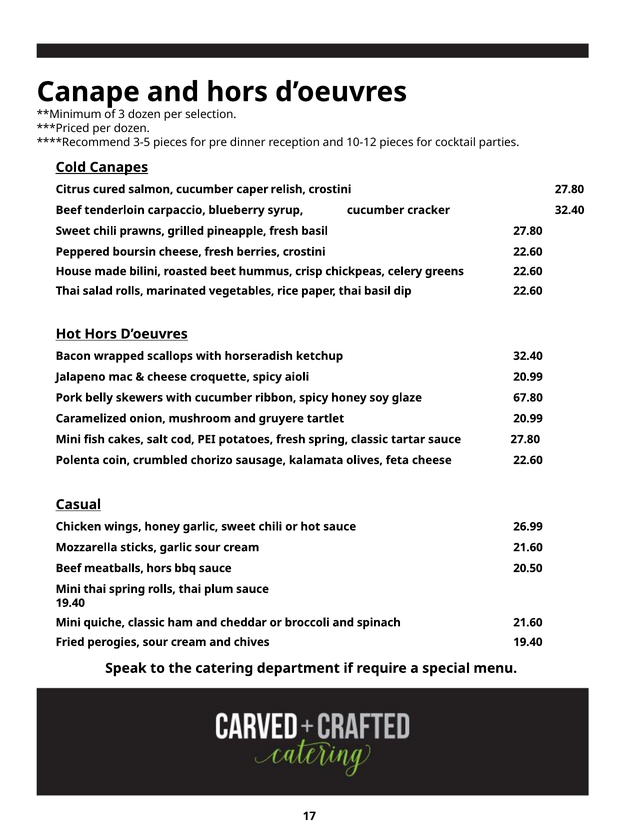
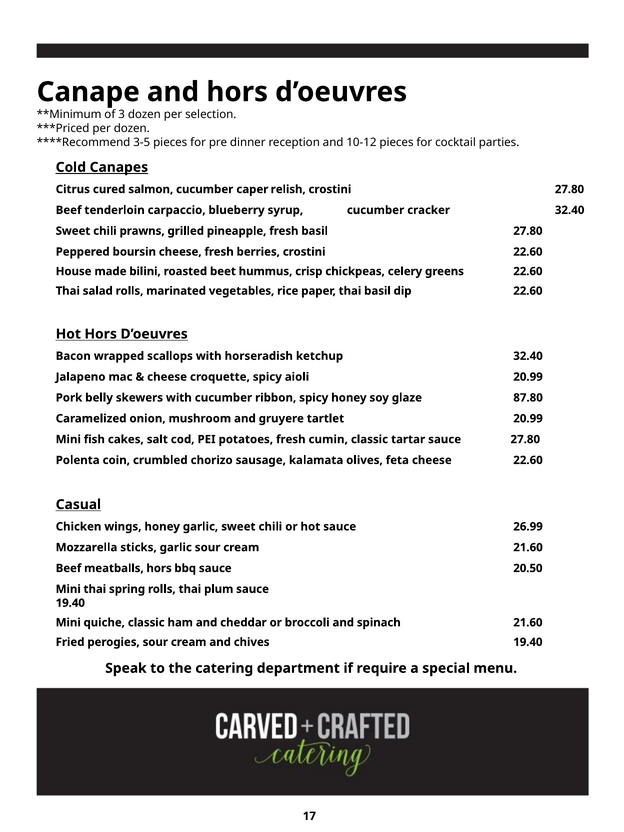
67.80: 67.80 -> 87.80
fresh spring: spring -> cumin
